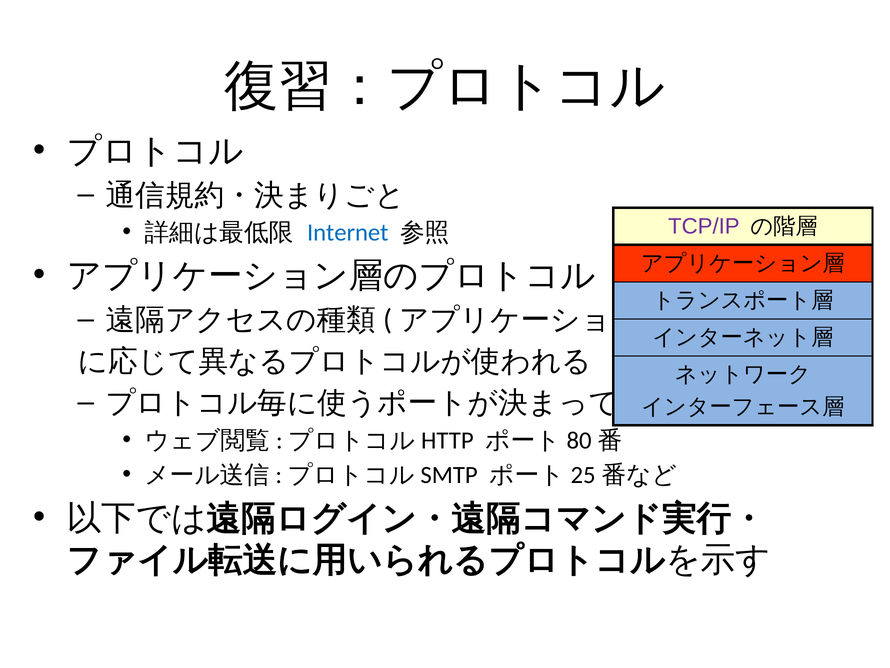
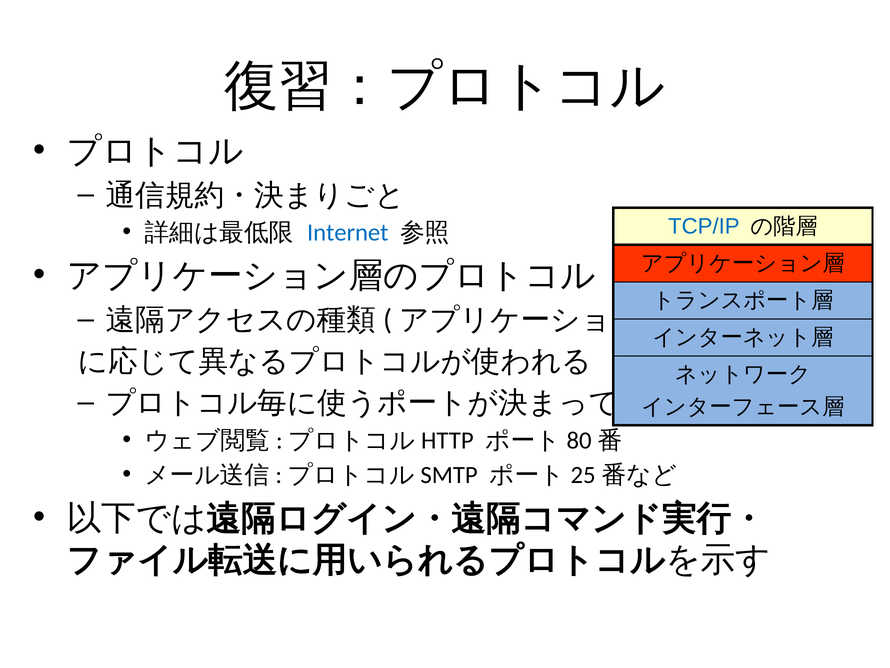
TCP/IP colour: purple -> blue
